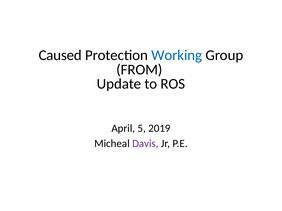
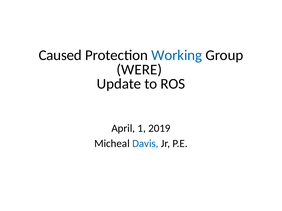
FROM: FROM -> WERE
5: 5 -> 1
Davis colour: purple -> blue
